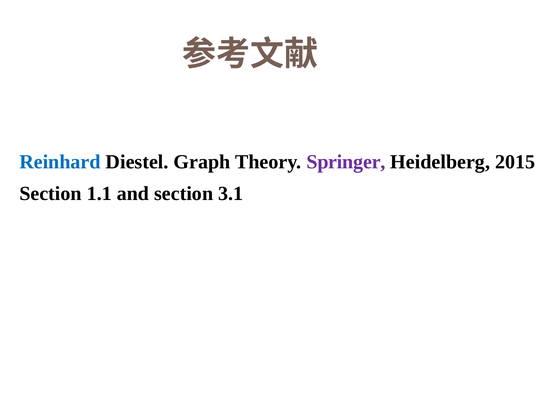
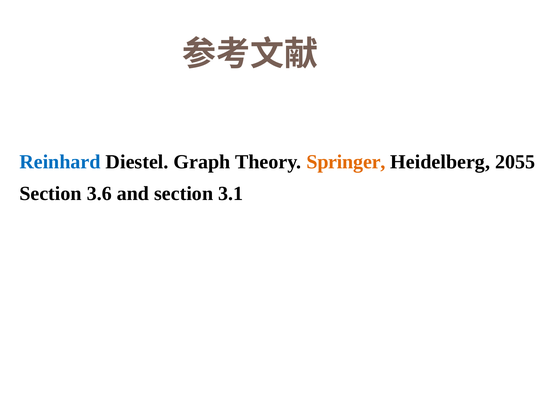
Springer colour: purple -> orange
2015: 2015 -> 2055
1.1: 1.1 -> 3.6
